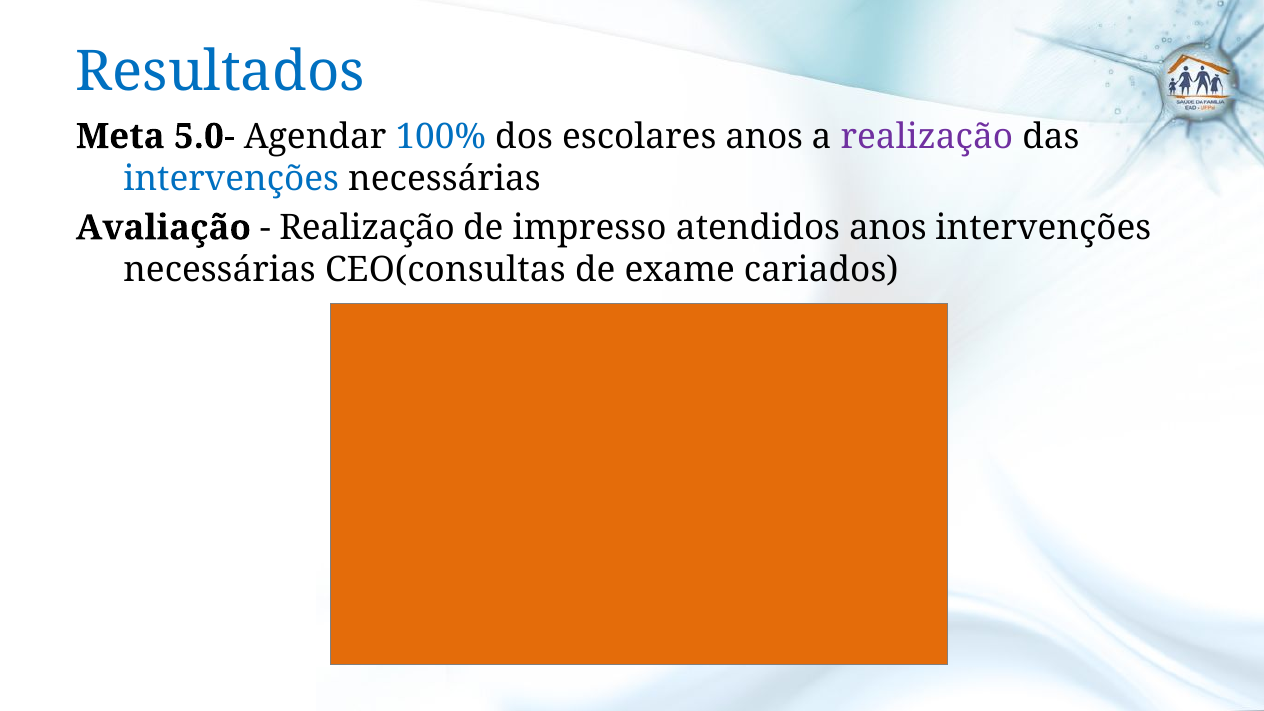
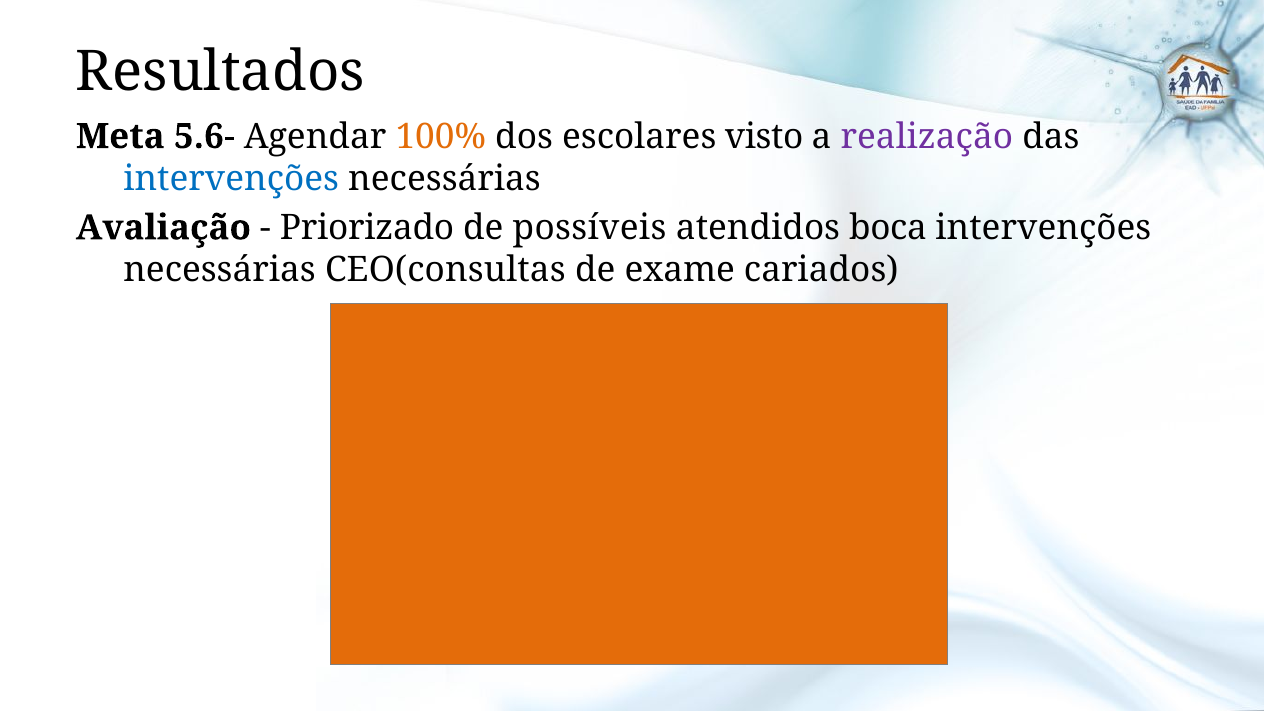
Resultados colour: blue -> black
5.0-: 5.0- -> 5.6-
100% colour: blue -> orange
escolares anos: anos -> visto
Realização at (367, 228): Realização -> Priorizado
impresso: impresso -> possíveis
atendidos anos: anos -> boca
